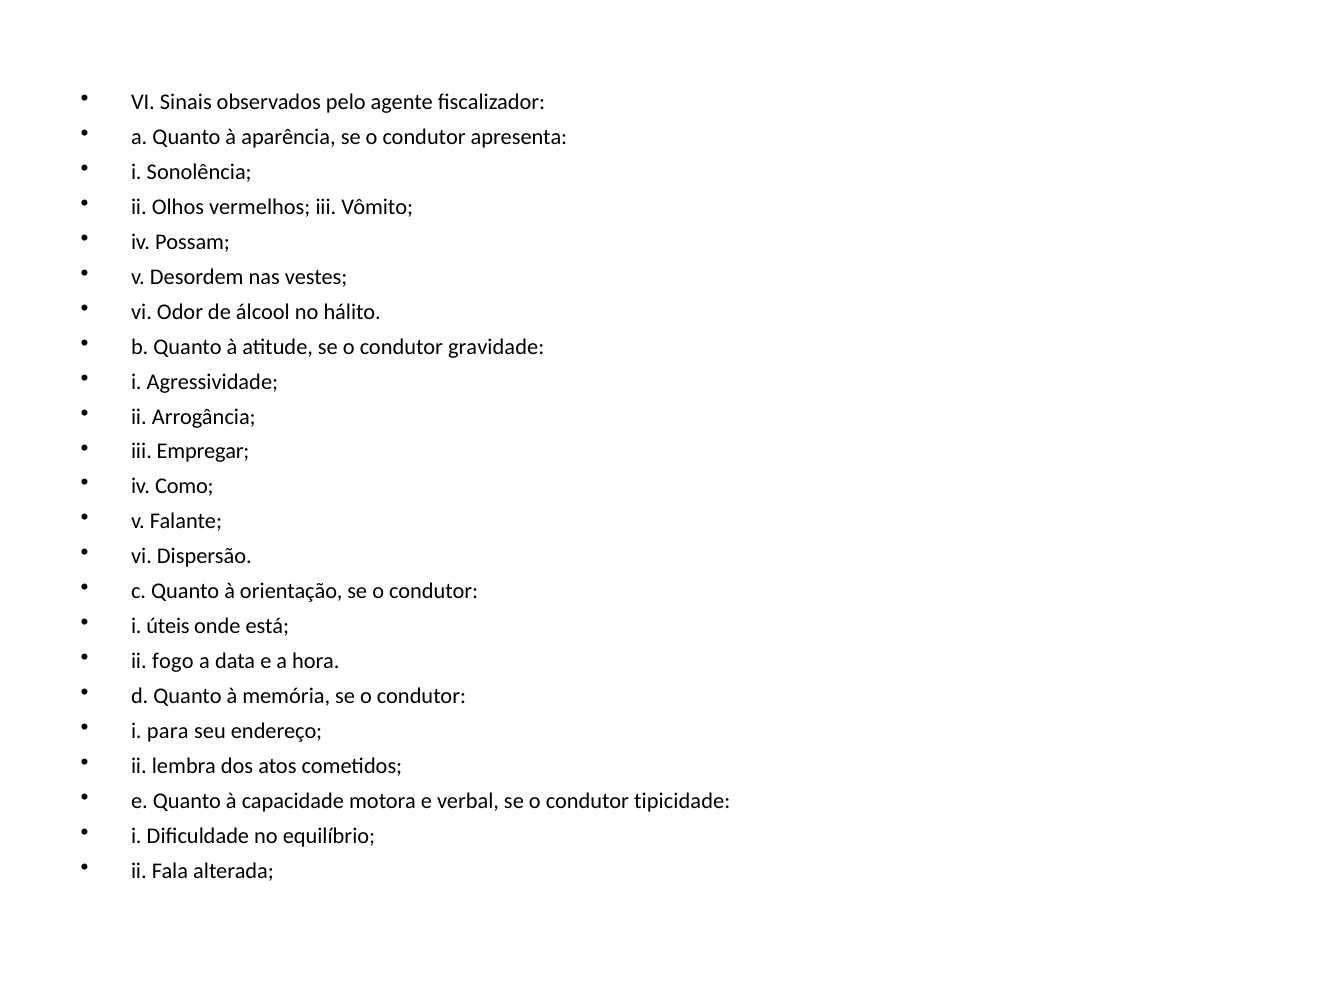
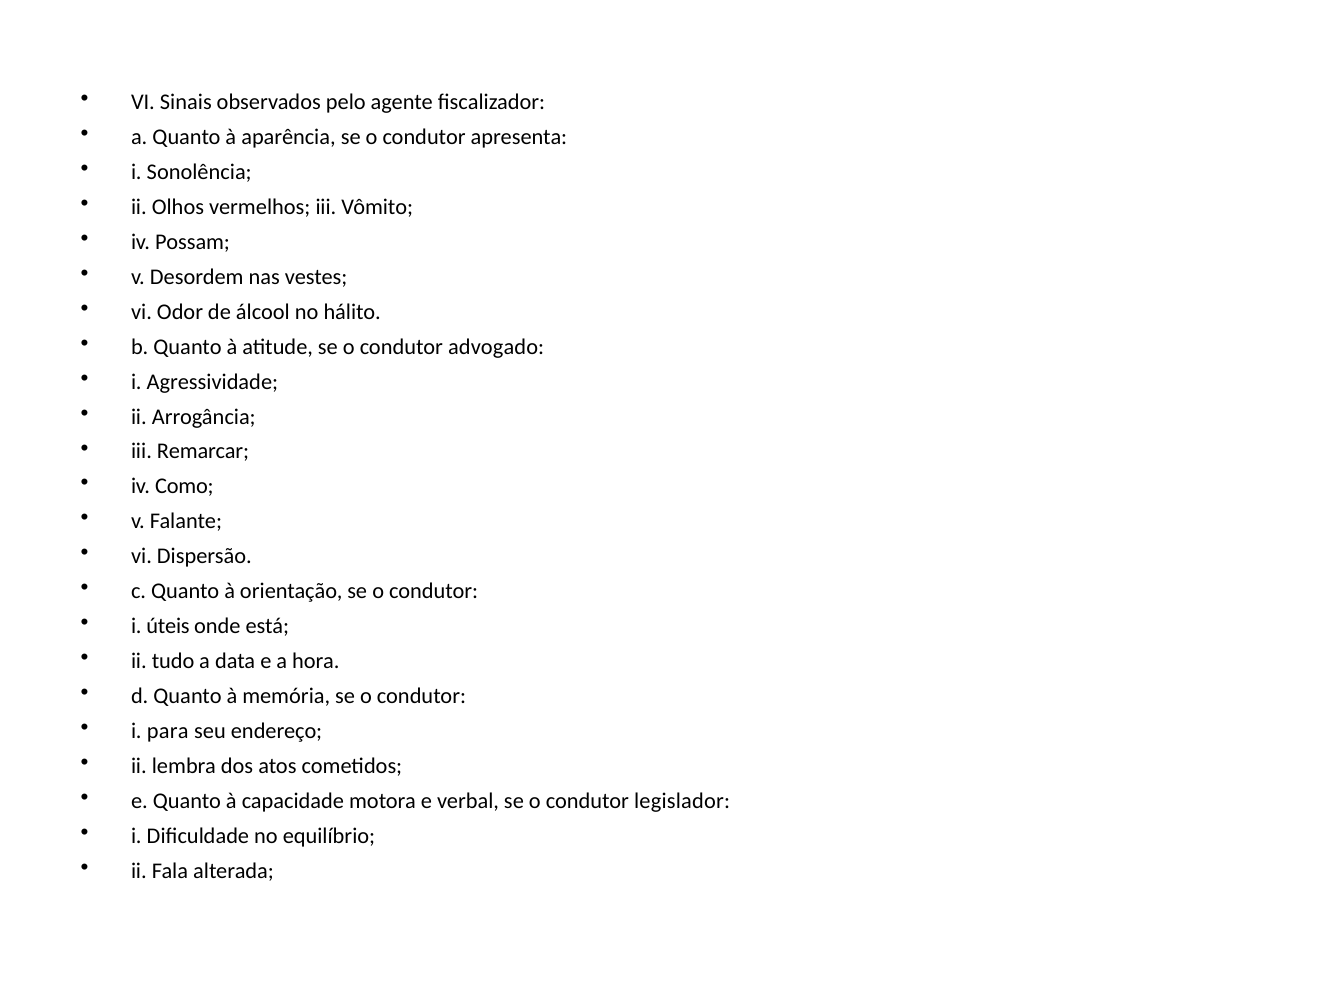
gravidade: gravidade -> advogado
Empregar: Empregar -> Remarcar
fogo: fogo -> tudo
tipicidade: tipicidade -> legislador
